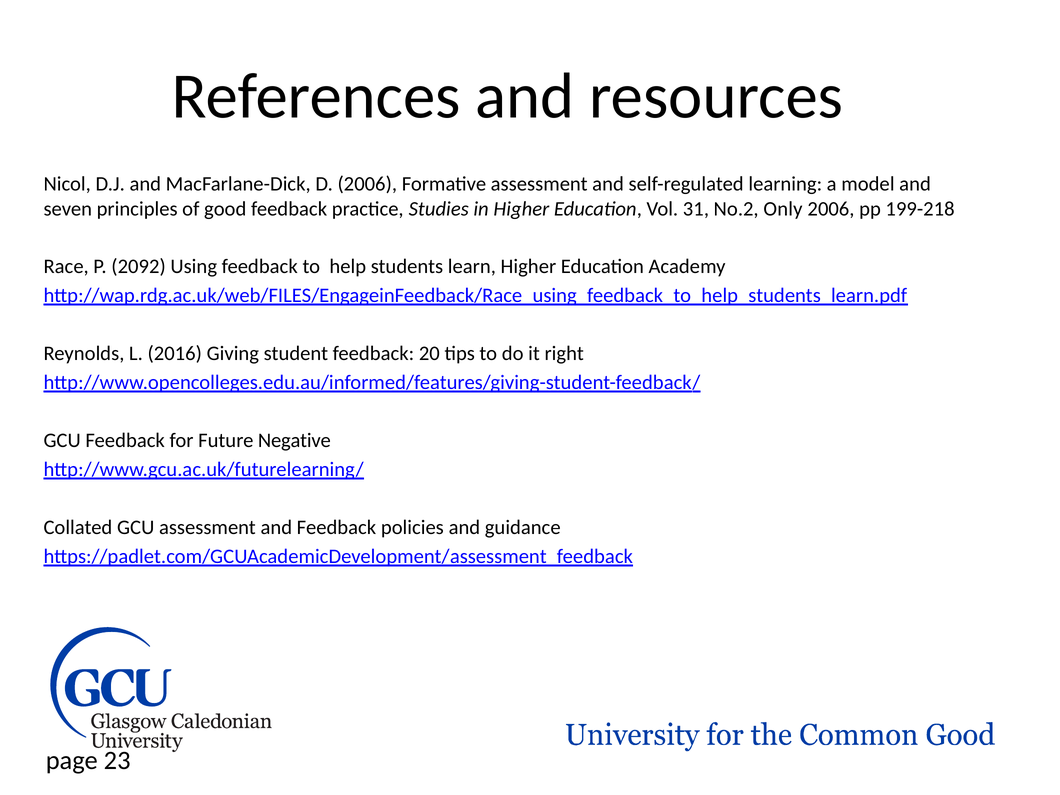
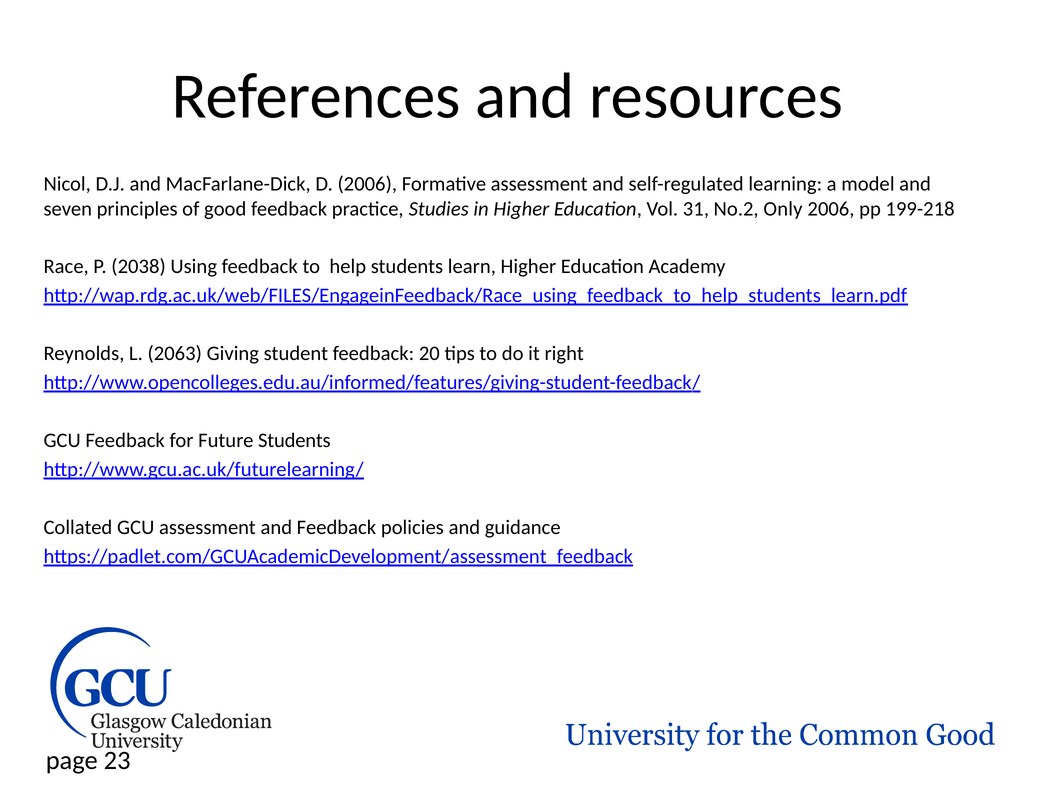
2092: 2092 -> 2038
2016: 2016 -> 2063
Future Negative: Negative -> Students
